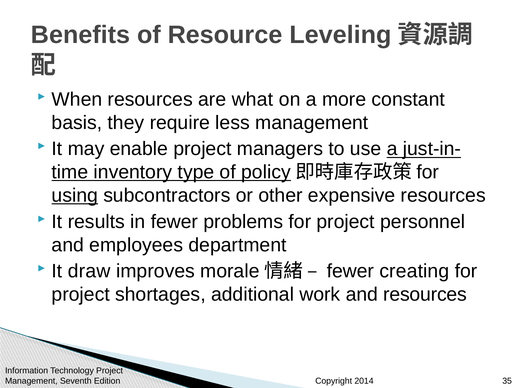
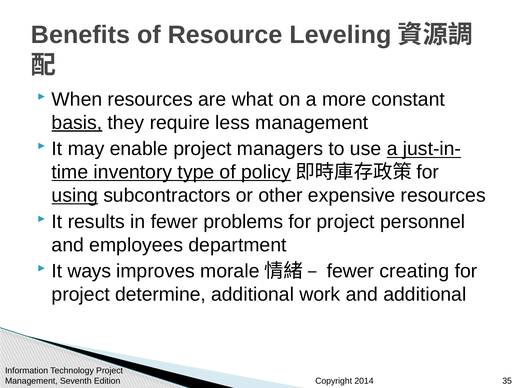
basis underline: none -> present
draw: draw -> ways
shortages: shortages -> determine
and resources: resources -> additional
